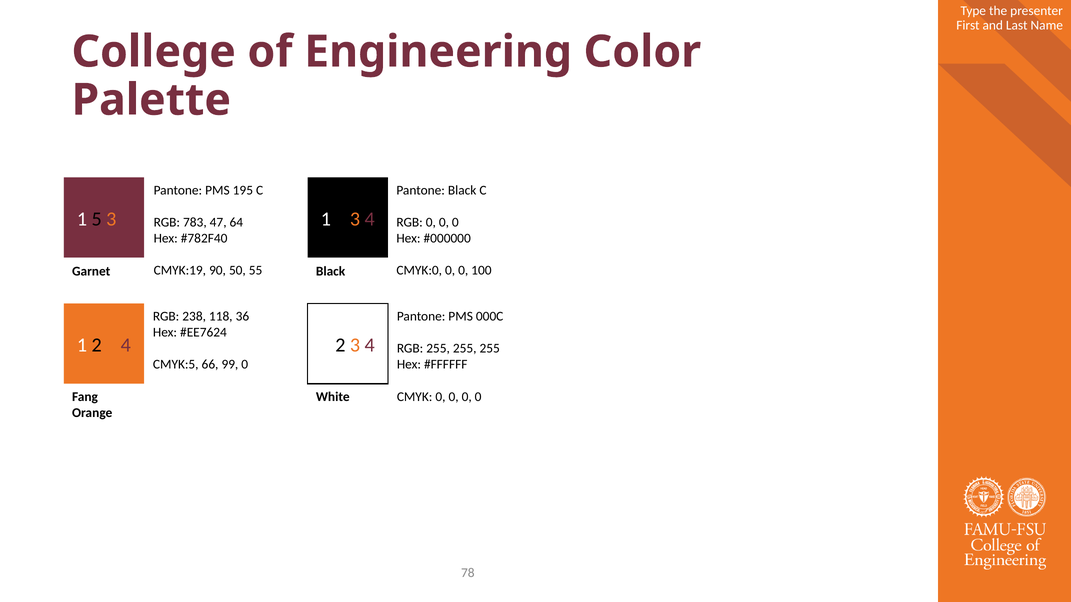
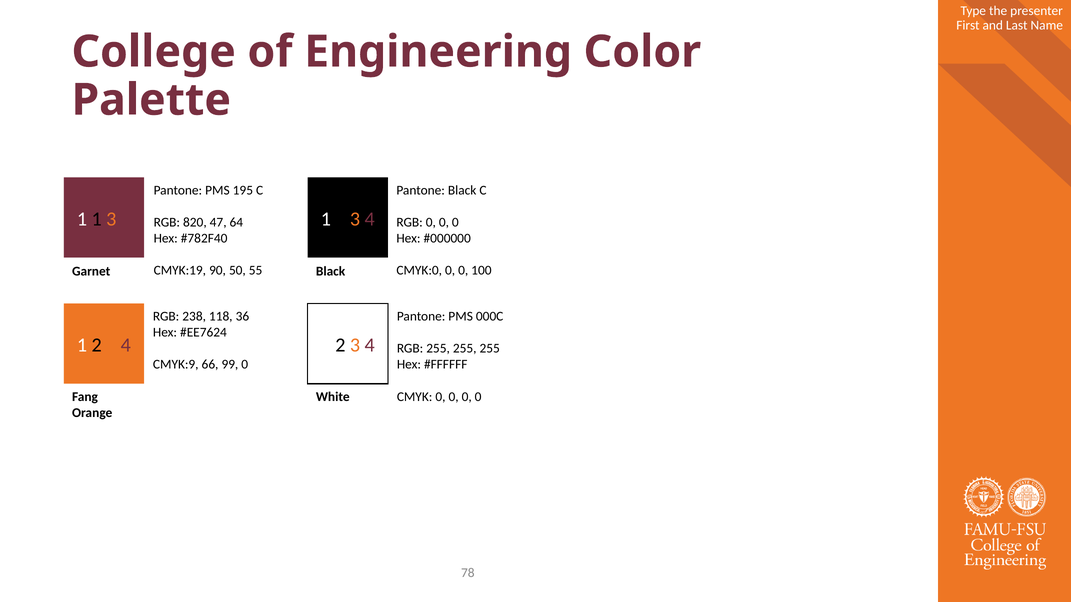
1 5: 5 -> 1
783: 783 -> 820
CMYK:5: CMYK:5 -> CMYK:9
